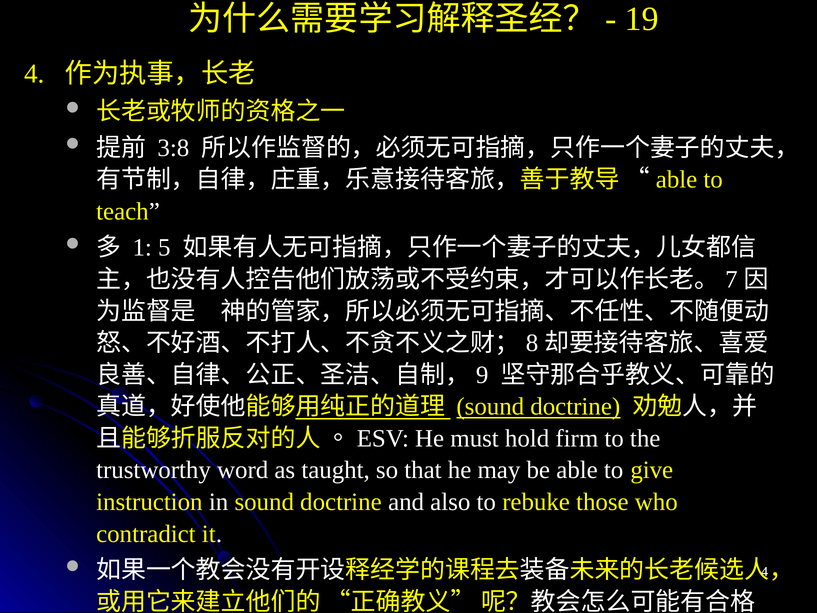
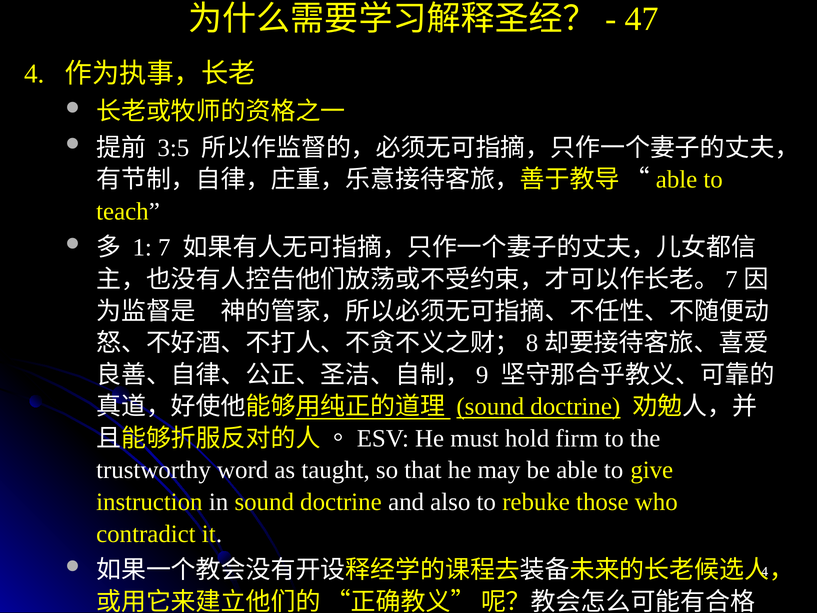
19: 19 -> 47
3:8: 3:8 -> 3:5
5: 5 -> 7
